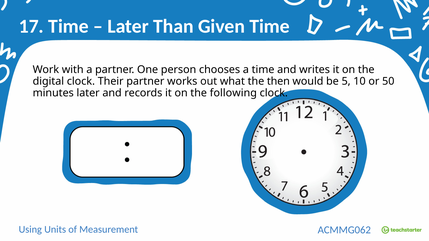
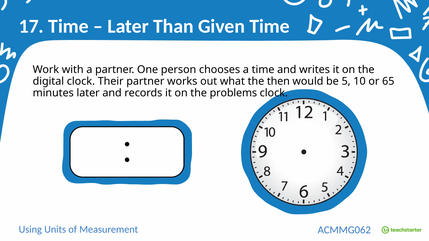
50: 50 -> 65
following: following -> problems
